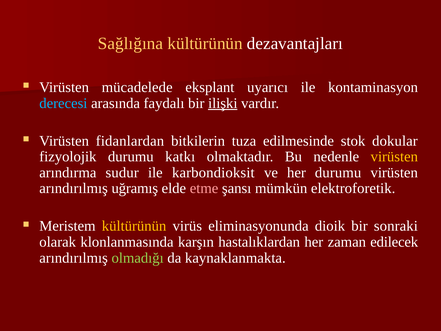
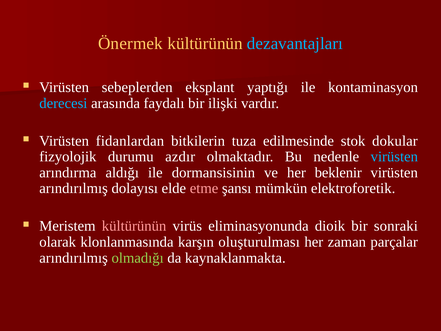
Sağlığına: Sağlığına -> Önermek
dezavantajları colour: white -> light blue
mücadelede: mücadelede -> sebeplerden
uyarıcı: uyarıcı -> yaptığı
ilişki underline: present -> none
katkı: katkı -> azdır
virüsten at (394, 157) colour: yellow -> light blue
sudur: sudur -> aldığı
karbondioksit: karbondioksit -> dormansisinin
her durumu: durumu -> beklenir
uğramış: uğramış -> dolayısı
kültürünün at (134, 226) colour: yellow -> pink
hastalıklardan: hastalıklardan -> oluşturulması
edilecek: edilecek -> parçalar
